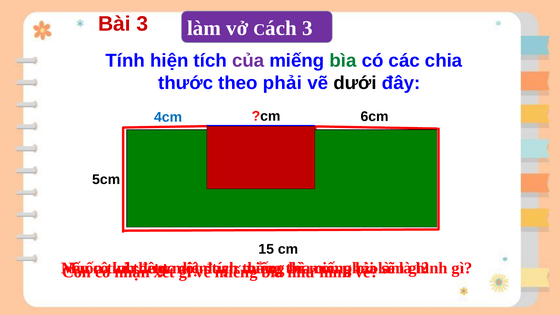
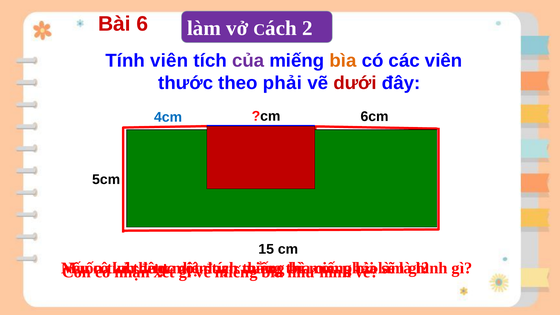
Bài 3: 3 -> 6
3 at (307, 28): 3 -> 2
Tính hiện: hiện -> viên
bìa at (343, 61) colour: green -> orange
các chia: chia -> viên
dưới colour: black -> red
